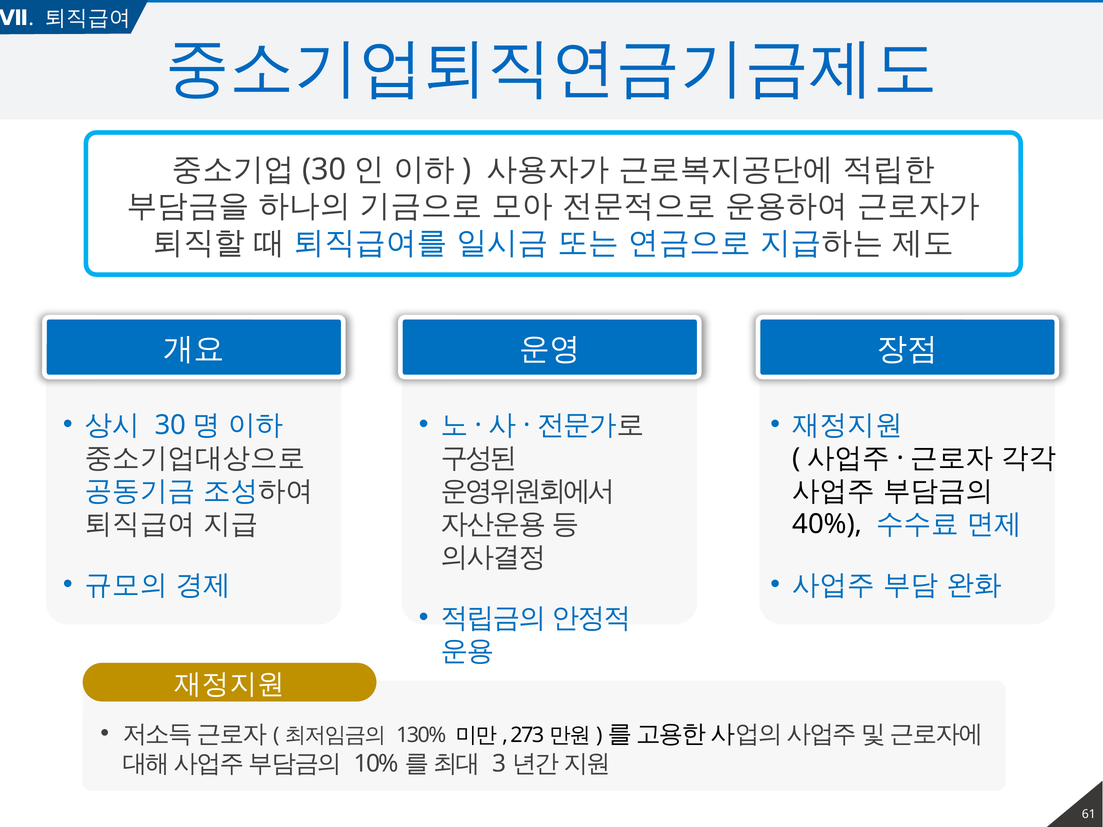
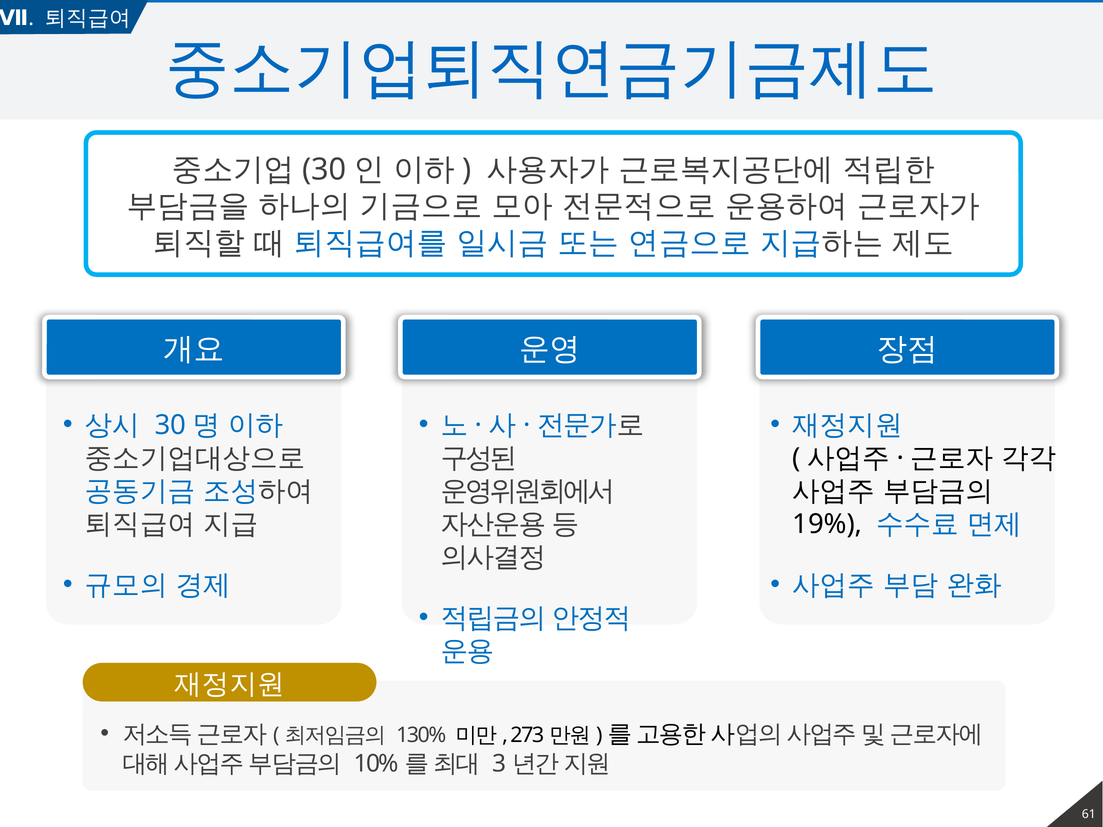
40%: 40% -> 19%
